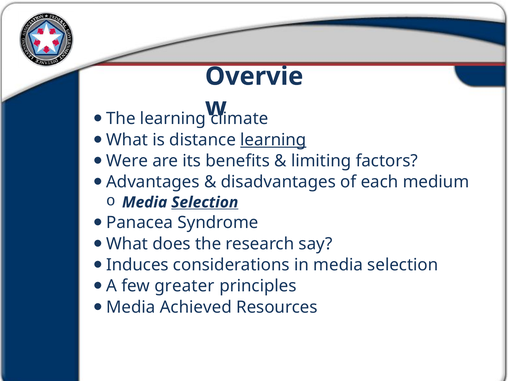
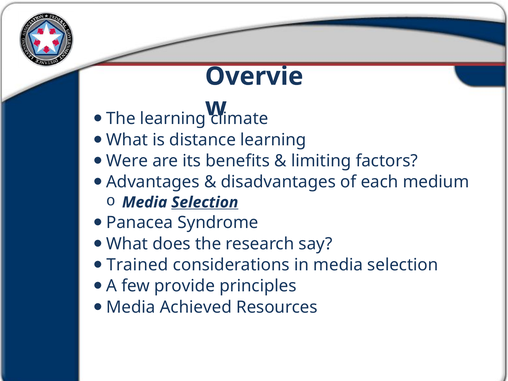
learning at (273, 140) underline: present -> none
Induces: Induces -> Trained
greater: greater -> provide
